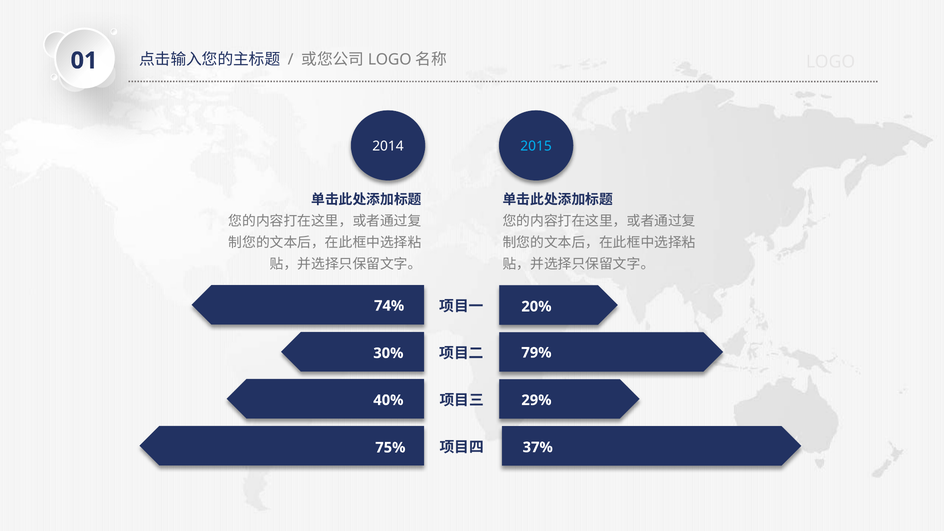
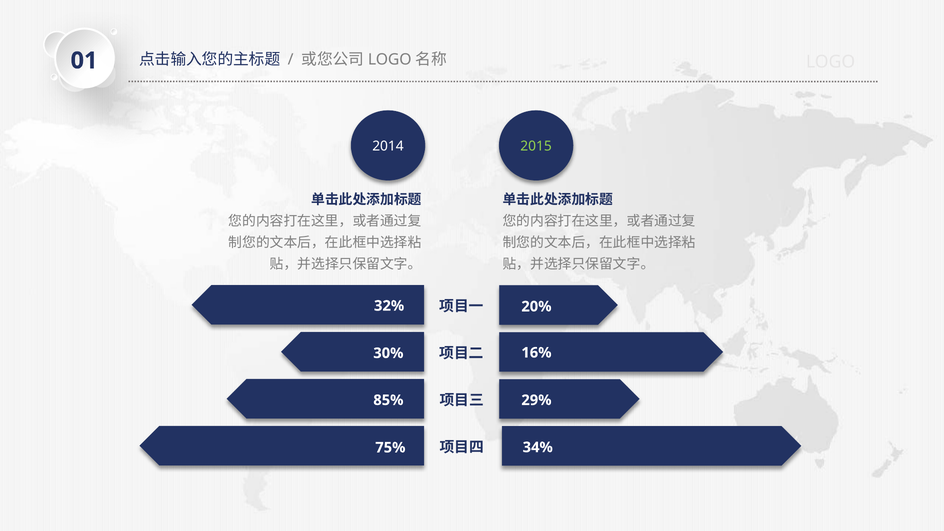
2015 colour: light blue -> light green
74%: 74% -> 32%
79%: 79% -> 16%
40%: 40% -> 85%
37%: 37% -> 34%
